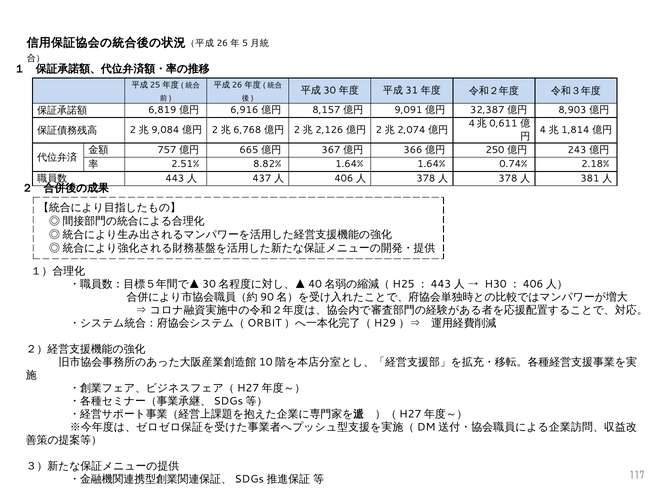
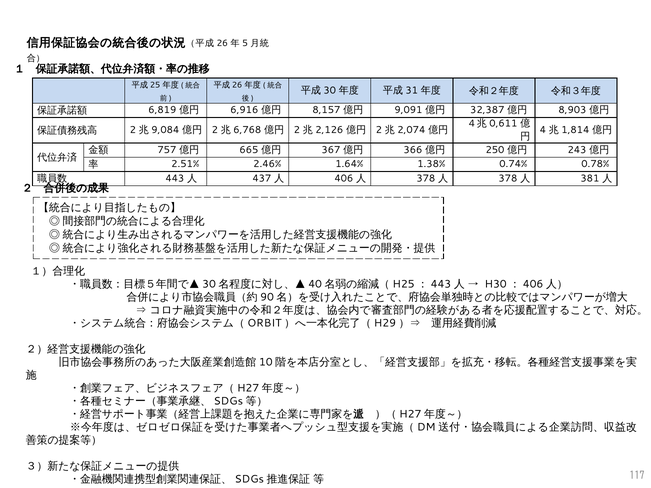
8.82%: 8.82% -> 2.46%
1.64% 1.64%: 1.64% -> 1.38%
2.18%: 2.18% -> 0.78%
